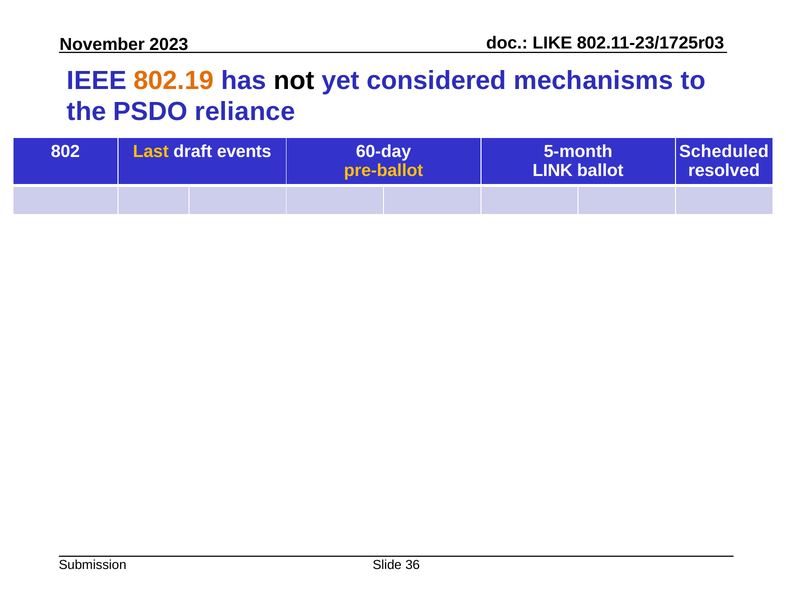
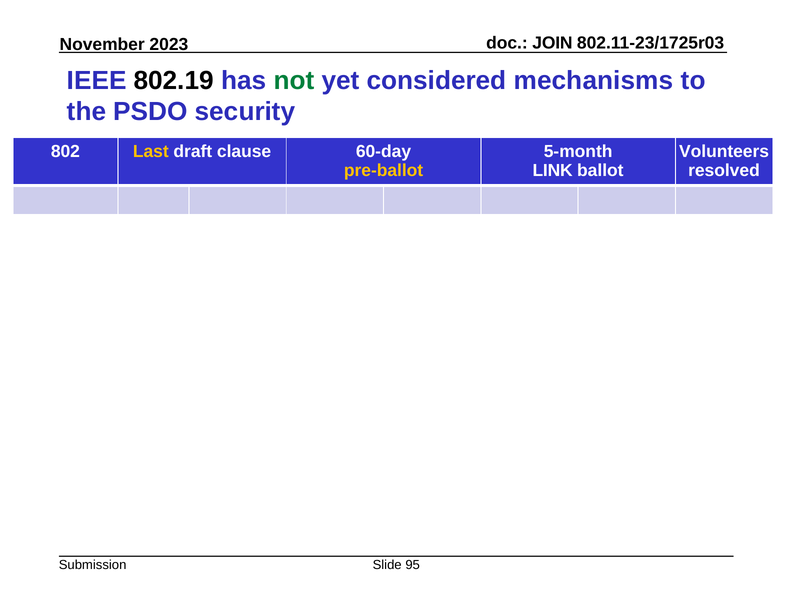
LIKE: LIKE -> JOIN
802.19 colour: orange -> black
not colour: black -> green
reliance: reliance -> security
events: events -> clause
Scheduled: Scheduled -> Volunteers
36: 36 -> 95
